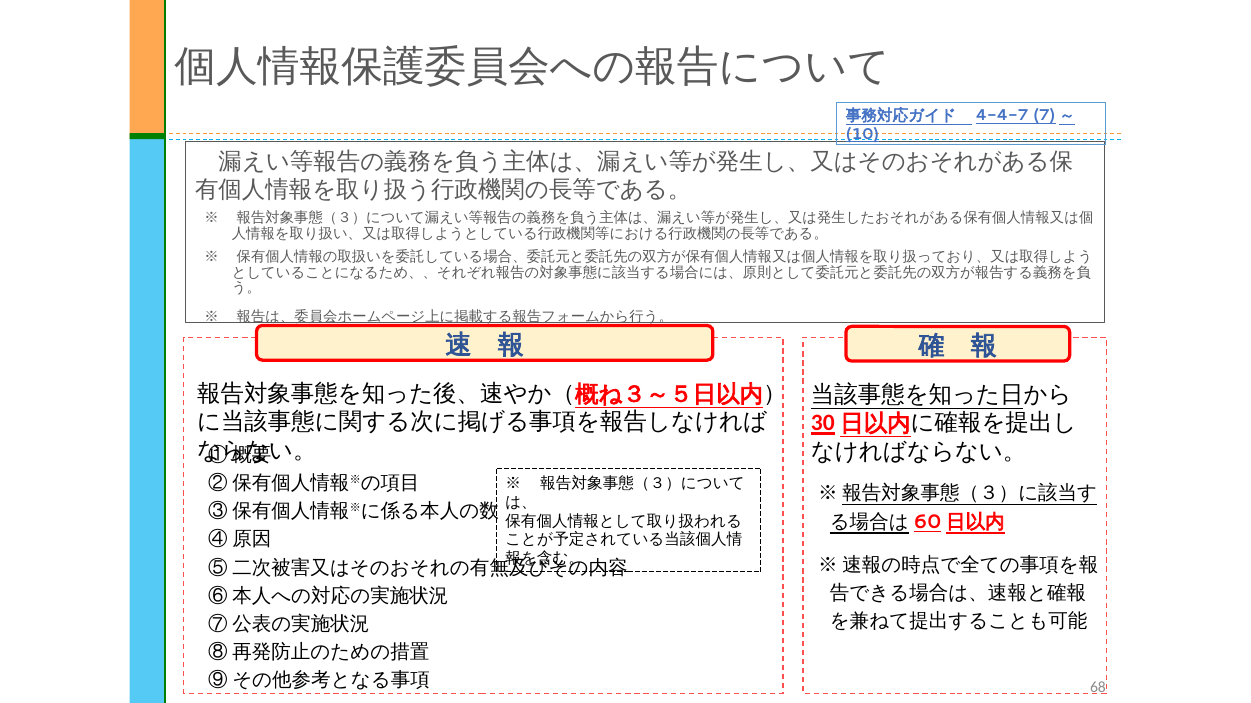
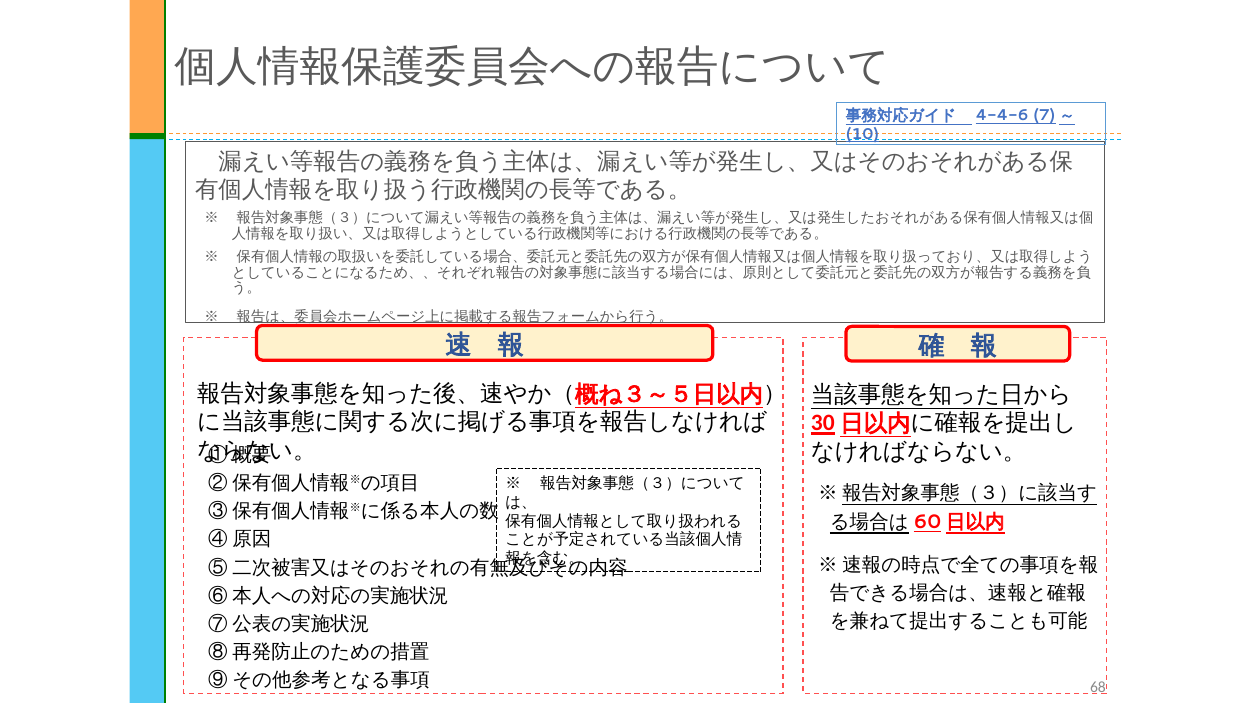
4-4-7: 4-4-7 -> 4-4-6
